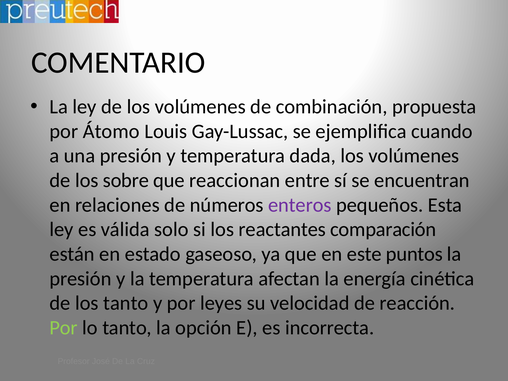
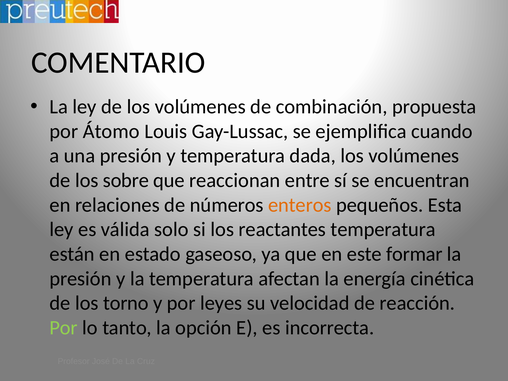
enteros colour: purple -> orange
reactantes comparación: comparación -> temperatura
puntos: puntos -> formar
los tanto: tanto -> torno
